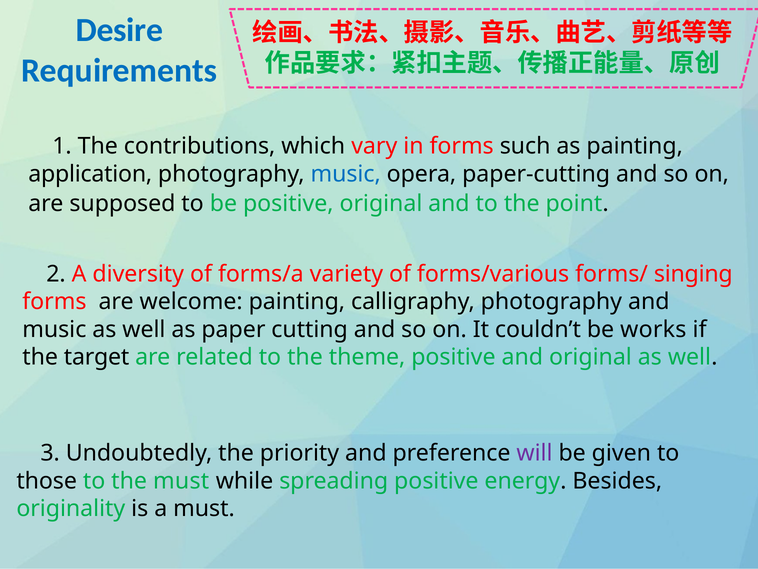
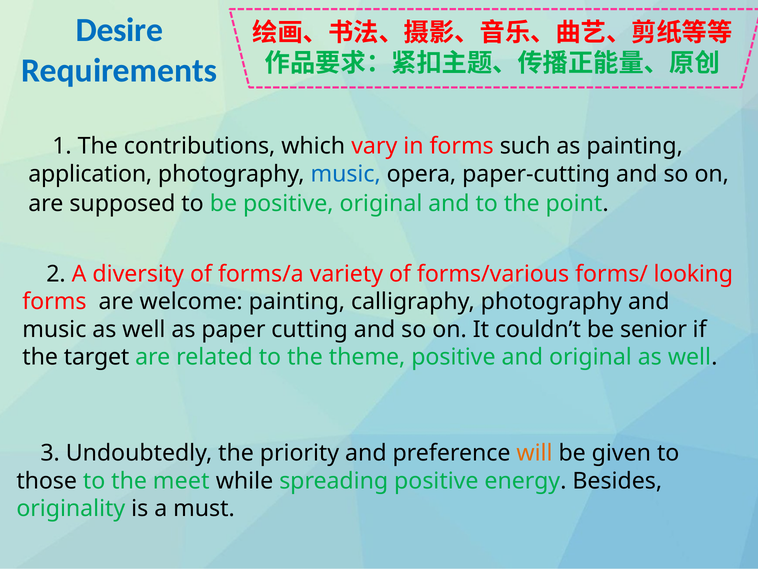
singing: singing -> looking
works: works -> senior
will colour: purple -> orange
the must: must -> meet
